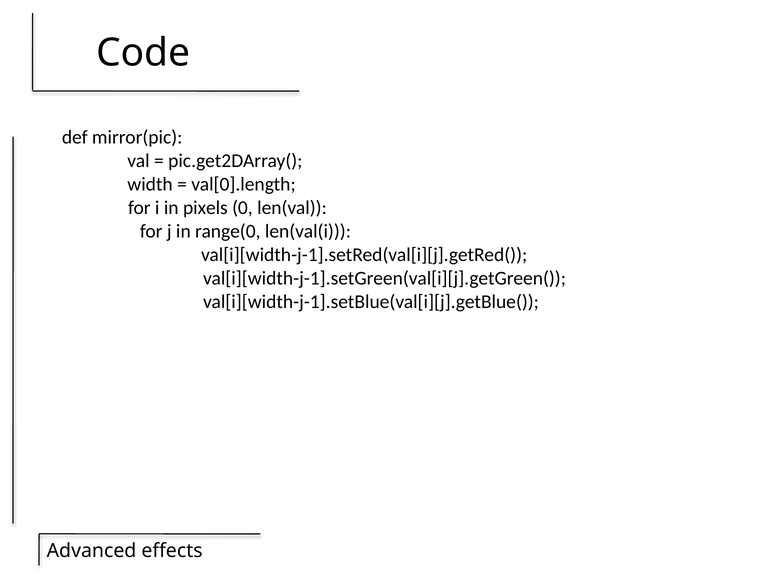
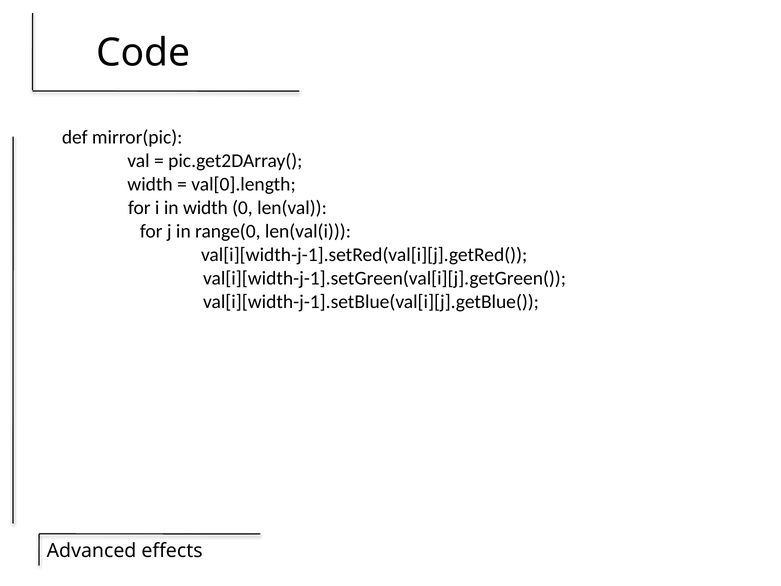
in pixels: pixels -> width
